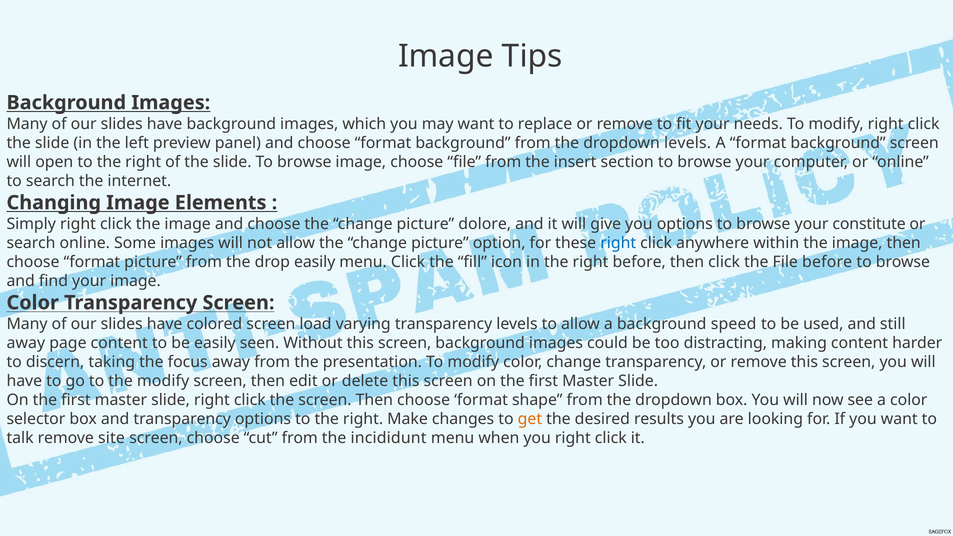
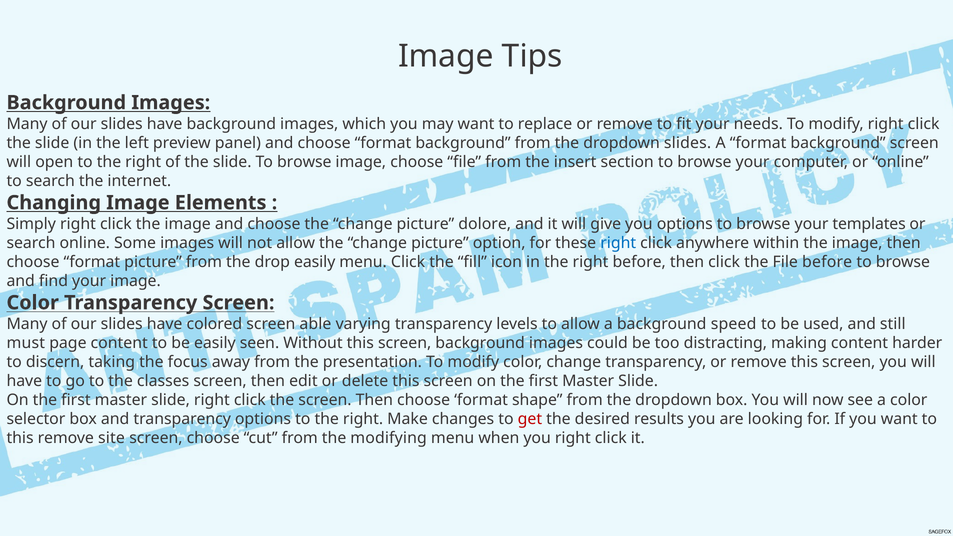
dropdown levels: levels -> slides
constitute: constitute -> templates
load: load -> able
away at (26, 343): away -> must
the modify: modify -> classes
get colour: orange -> red
talk at (20, 438): talk -> this
incididunt: incididunt -> modifying
